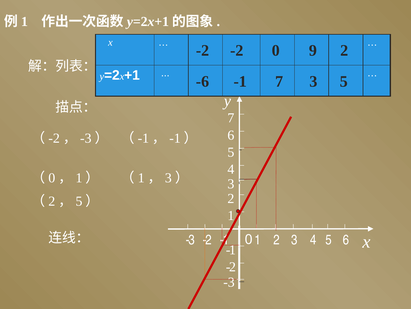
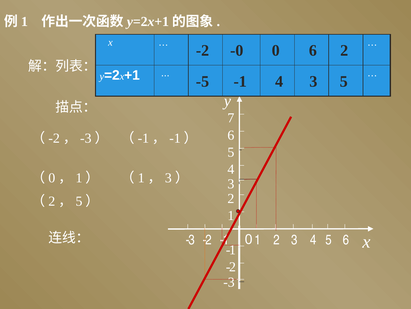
-2 -2: -2 -> -0
0 9: 9 -> 6
-6: -6 -> -5
-1 7: 7 -> 4
